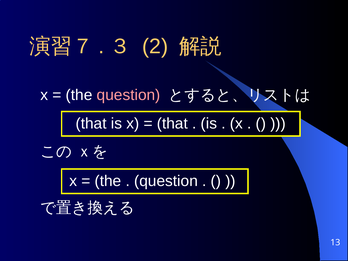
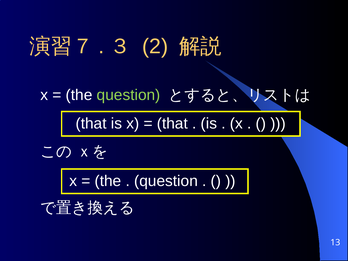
question at (129, 95) colour: pink -> light green
